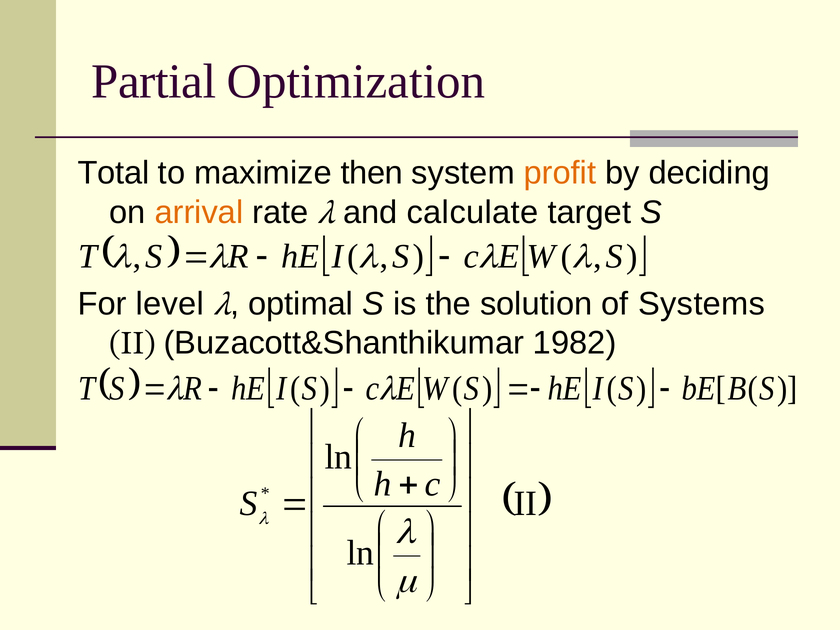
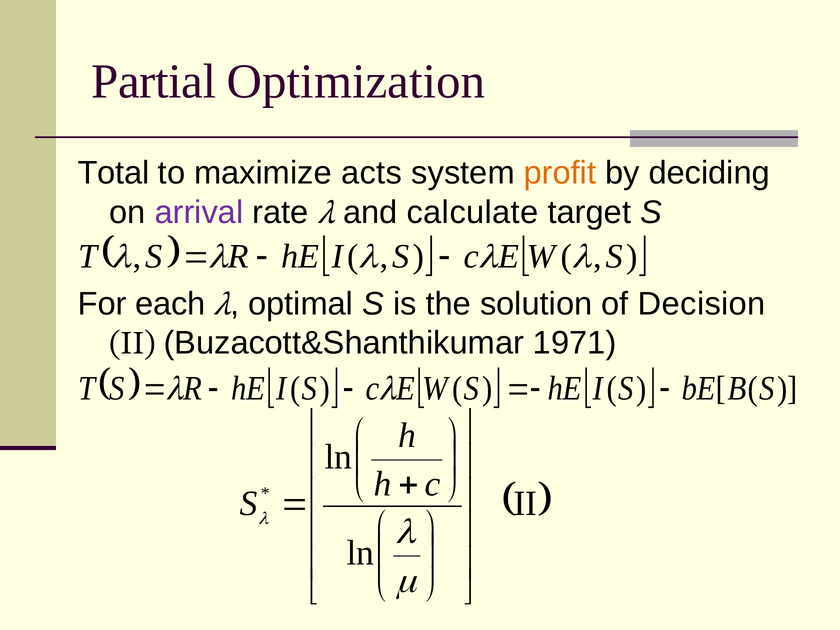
then: then -> acts
arrival colour: orange -> purple
level: level -> each
Systems: Systems -> Decision
1982: 1982 -> 1971
